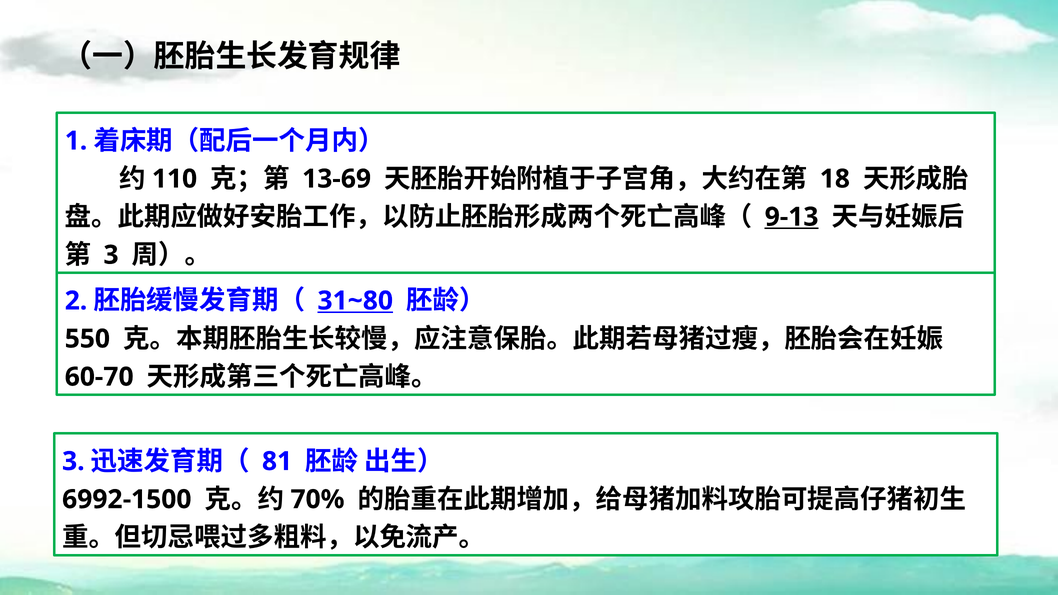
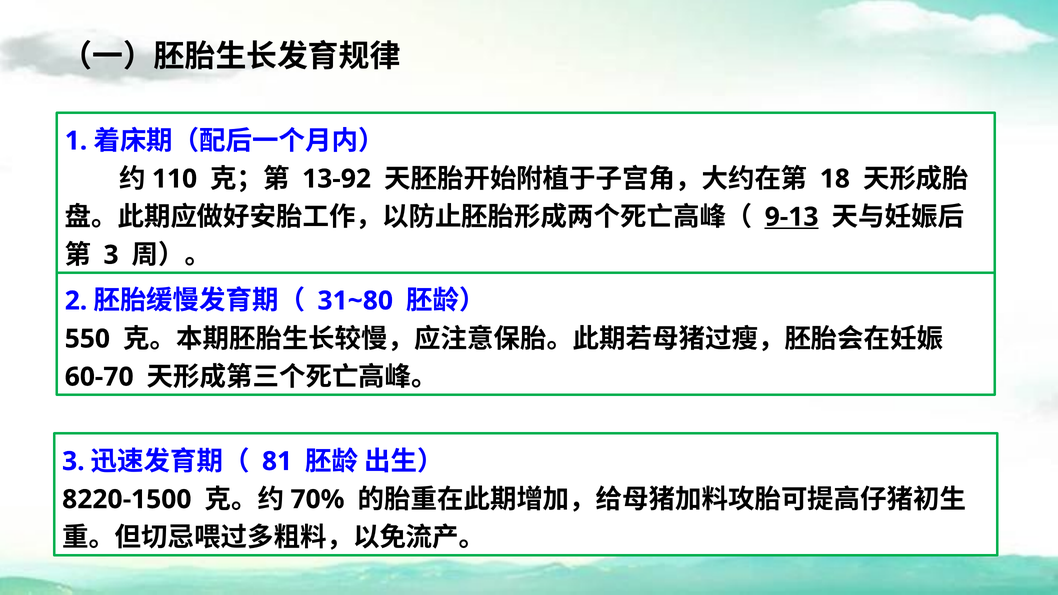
13-69: 13-69 -> 13-92
31~80 underline: present -> none
6992-1500: 6992-1500 -> 8220-1500
